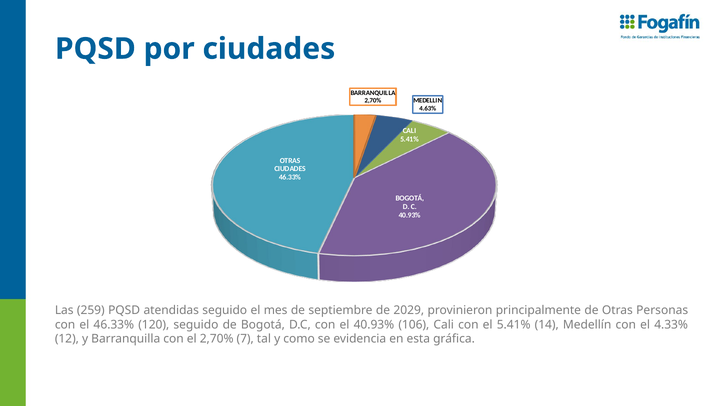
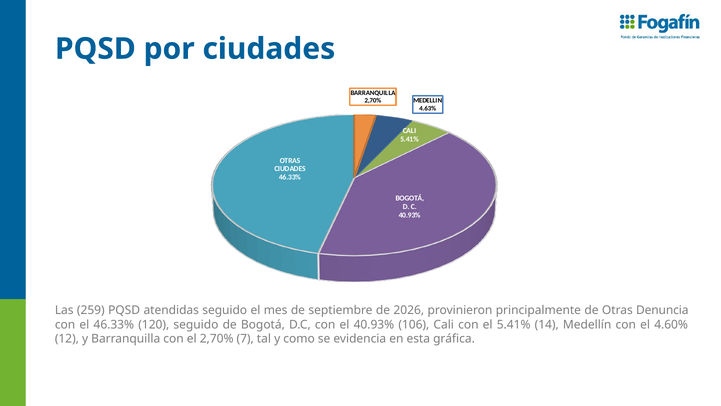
2029: 2029 -> 2026
Personas: Personas -> Denuncia
4.33%: 4.33% -> 4.60%
